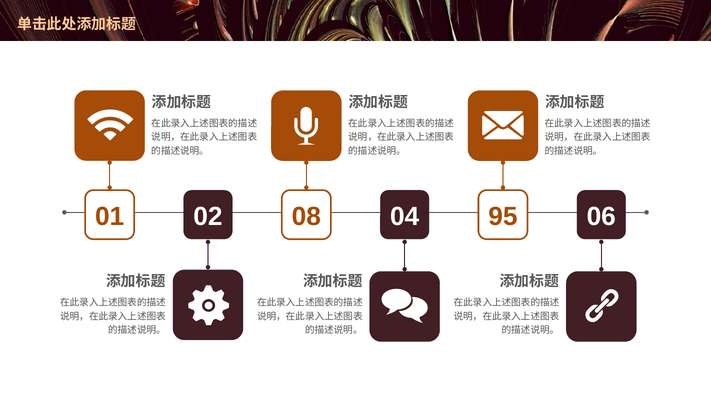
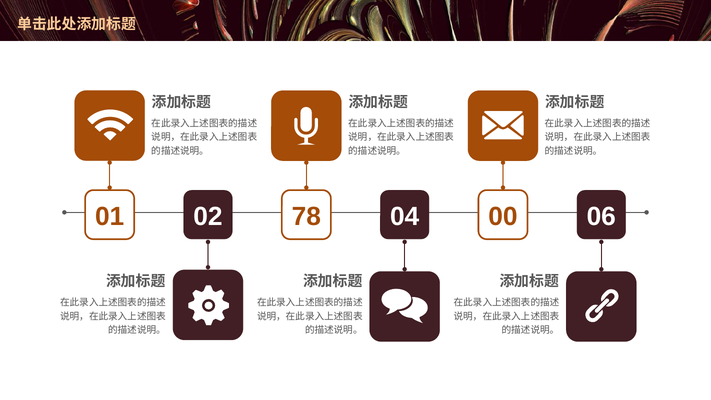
08: 08 -> 78
95: 95 -> 00
